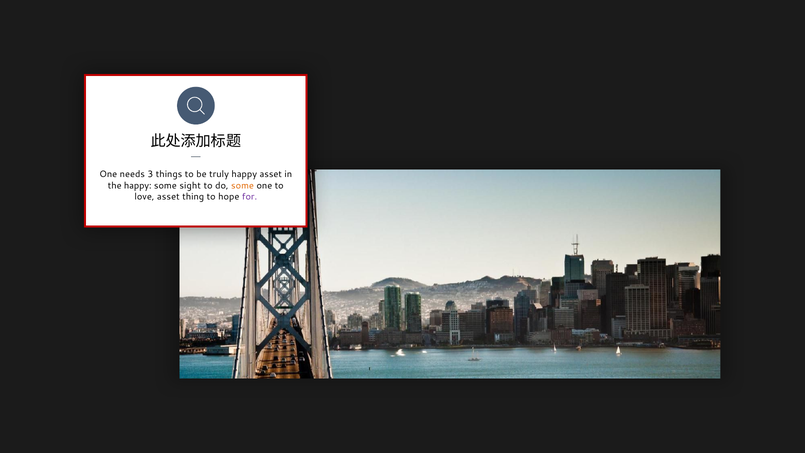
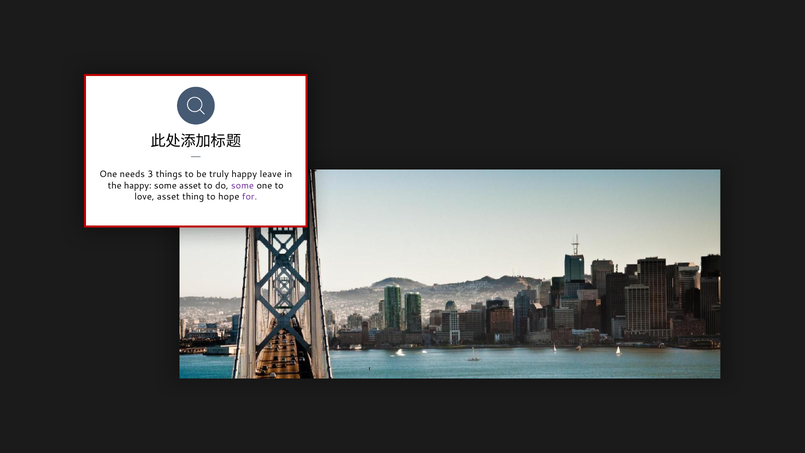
happy asset: asset -> leave
some sight: sight -> asset
some at (242, 185) colour: orange -> purple
